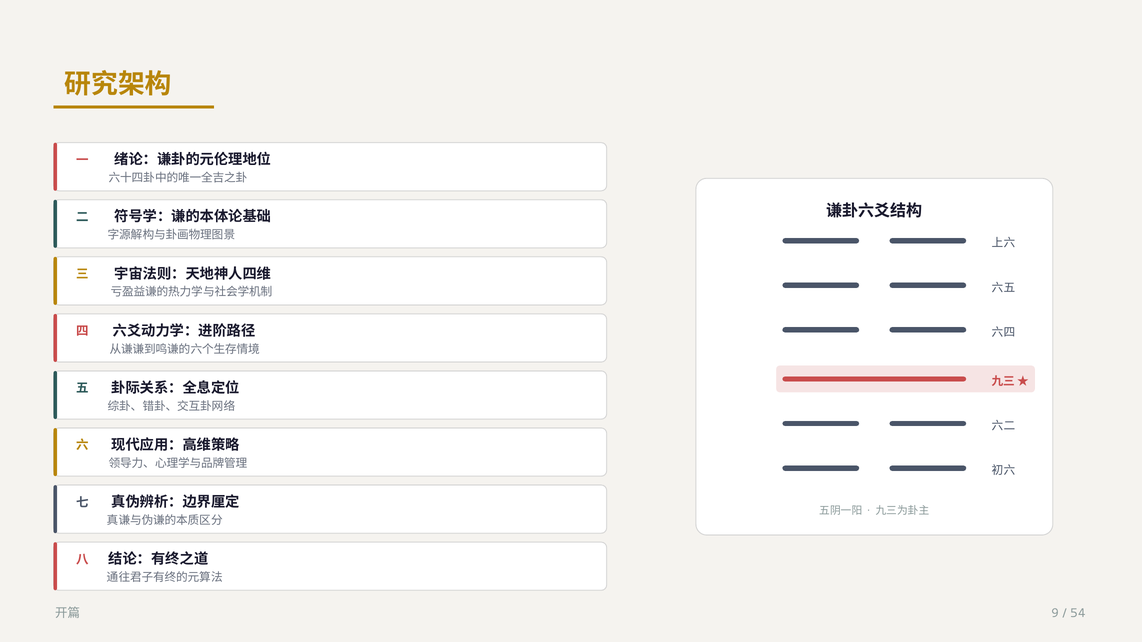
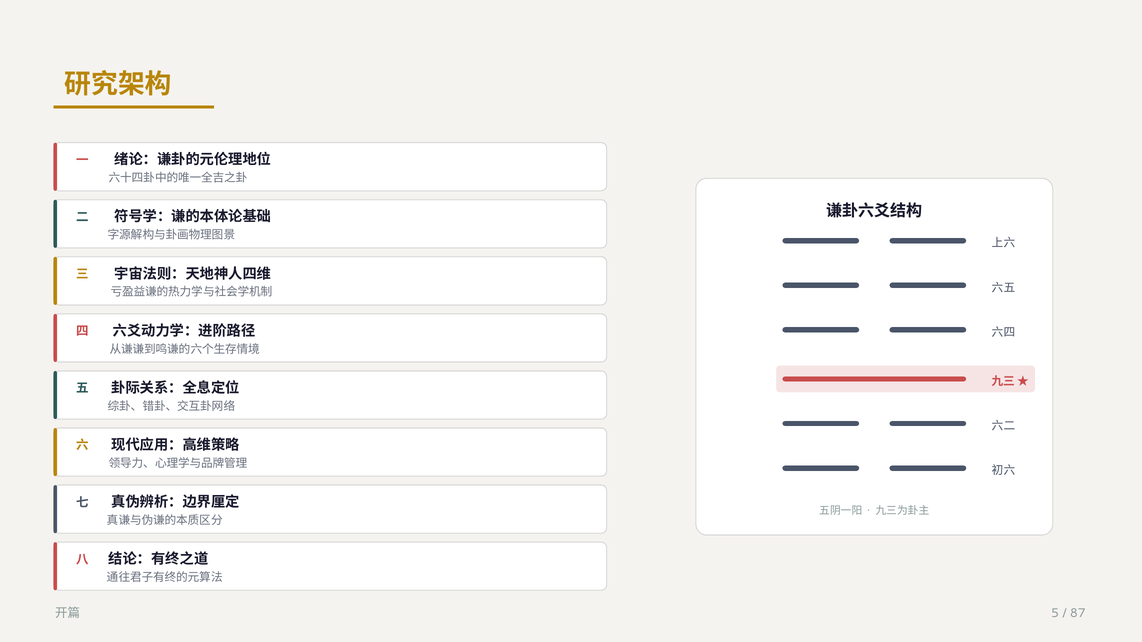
9: 9 -> 5
54: 54 -> 87
